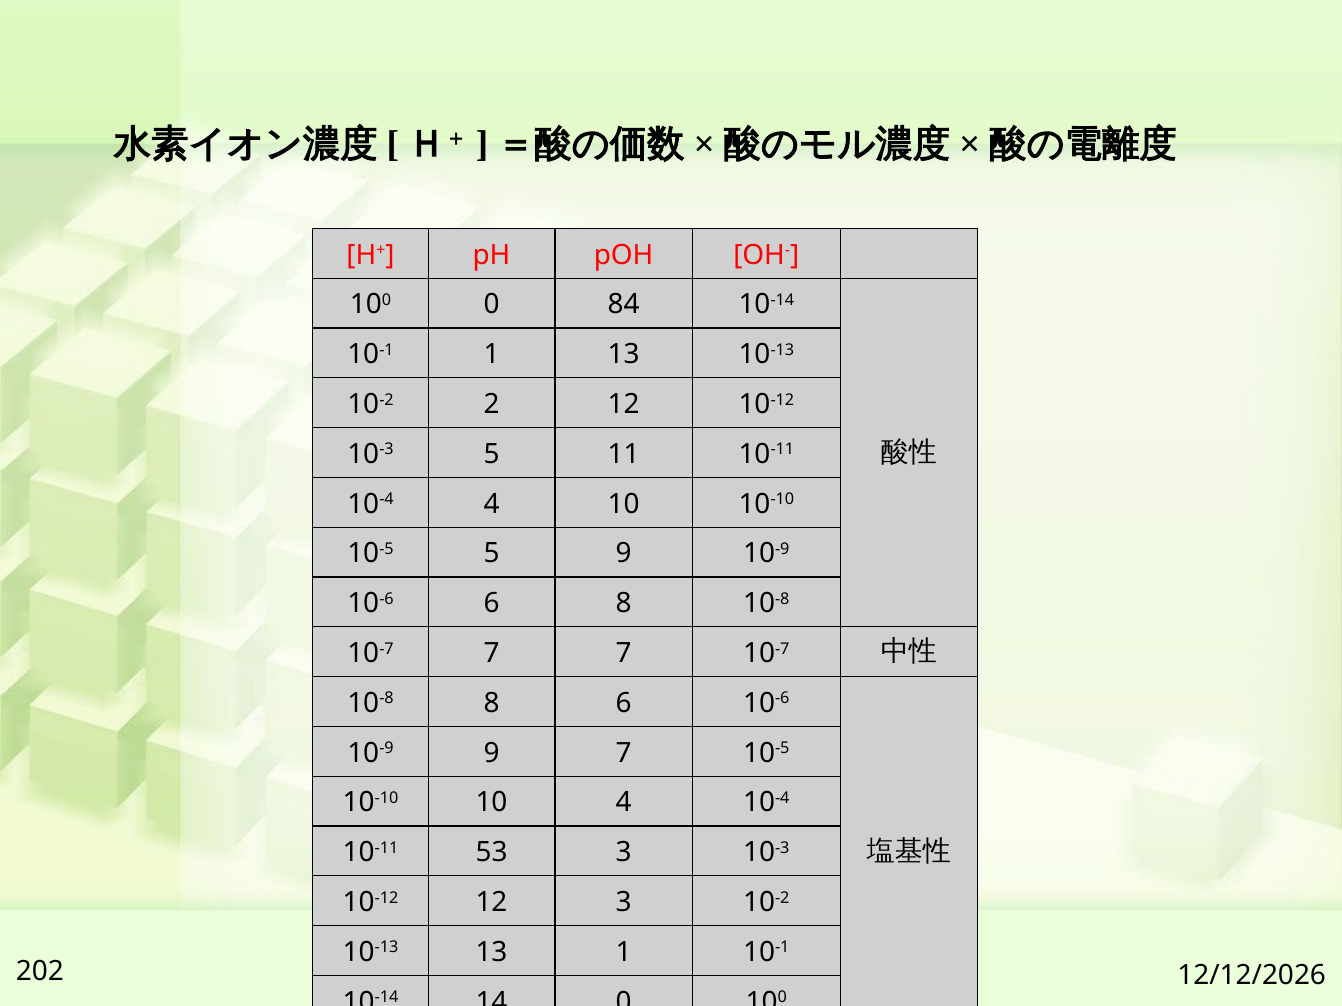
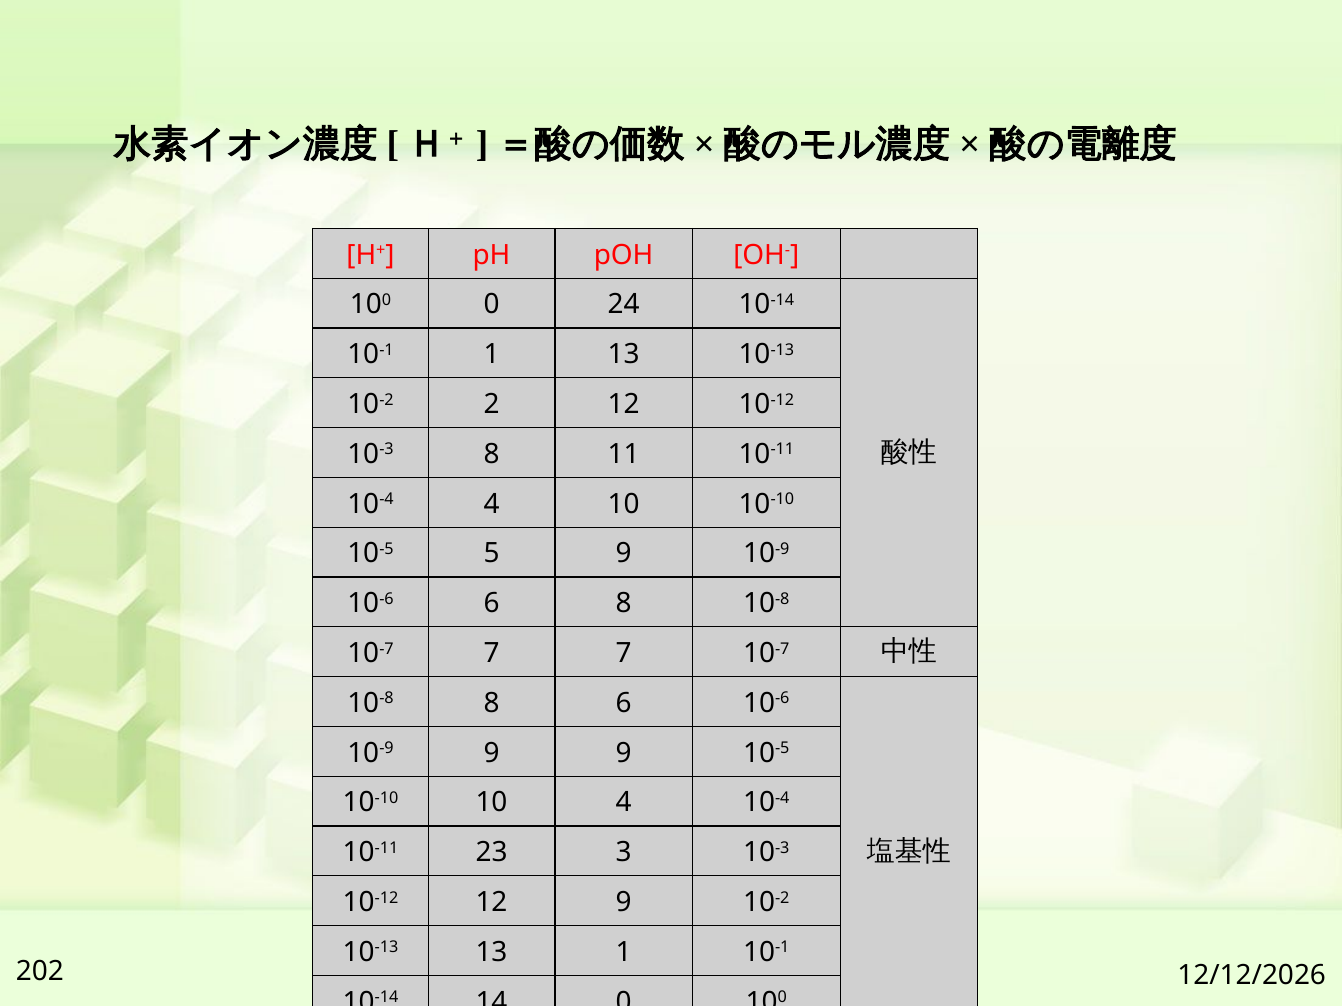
84: 84 -> 24
10-3 5: 5 -> 8
9 7: 7 -> 9
53: 53 -> 23
12 3: 3 -> 9
